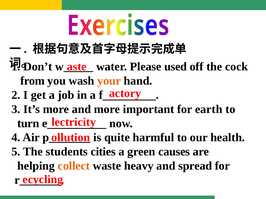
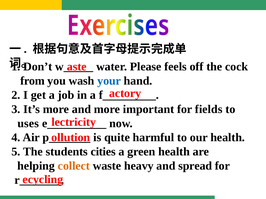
used: used -> feels
your colour: orange -> blue
earth: earth -> fields
turn: turn -> uses
green causes: causes -> health
